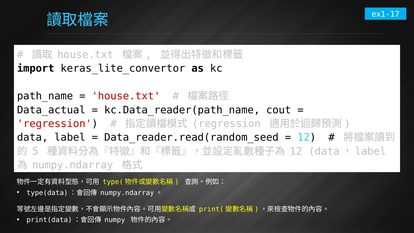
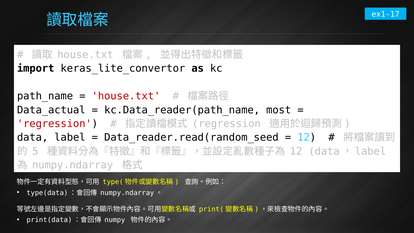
cout: cout -> most
